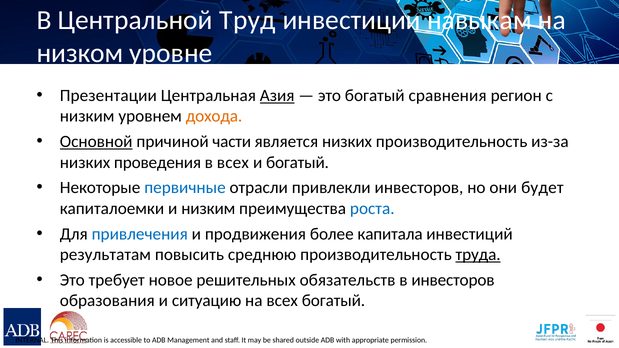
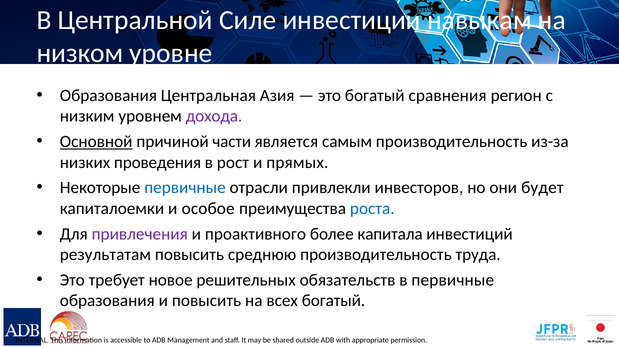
Труд: Труд -> Силе
Презентации at (108, 96): Презентации -> Образования
Азия underline: present -> none
дохода colour: orange -> purple
является низких: низких -> самым
в всех: всех -> рост
и богатый: богатый -> прямых
и низким: низким -> особое
привлечения colour: blue -> purple
продвижения: продвижения -> проактивного
труда underline: present -> none
в инвесторов: инвесторов -> первичные
и ситуацию: ситуацию -> повысить
